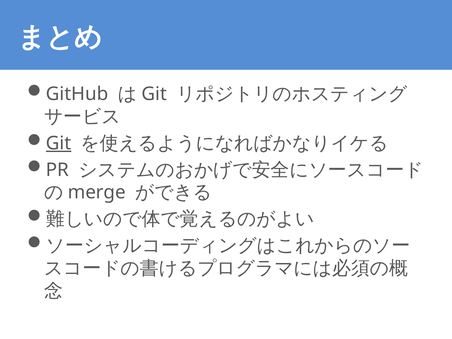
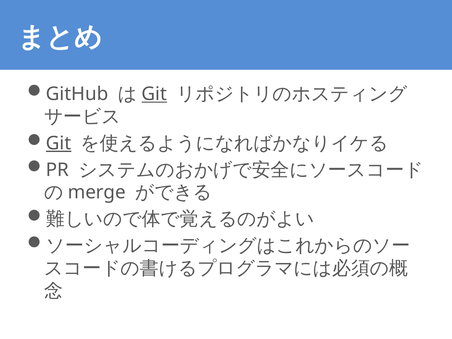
Git at (154, 94) underline: none -> present
